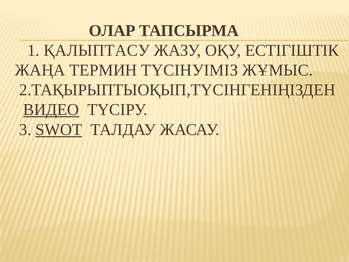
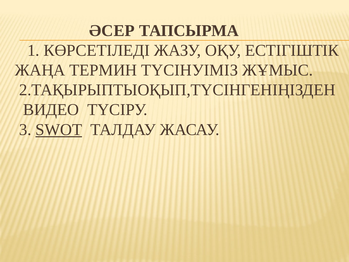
ОЛАР: ОЛАР -> ӘСЕР
ҚАЛЫПТАСУ: ҚАЛЫПТАСУ -> КӨРСЕТІЛЕДІ
ВИДЕО underline: present -> none
